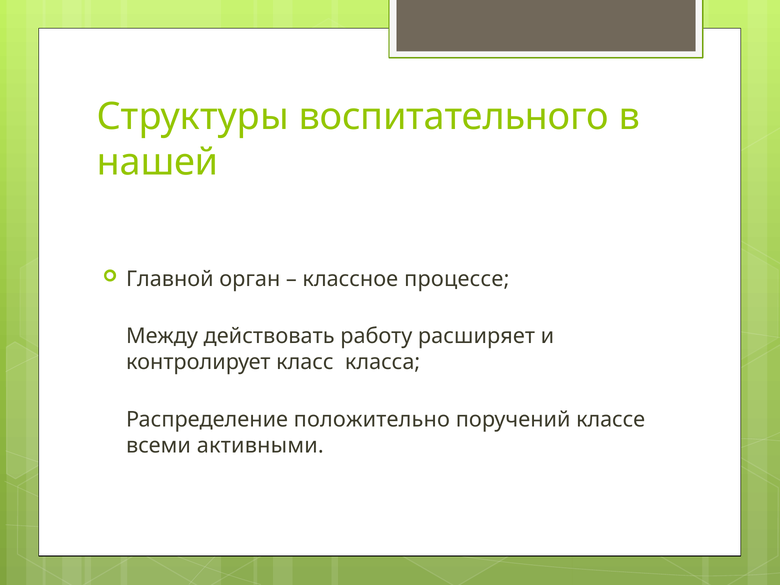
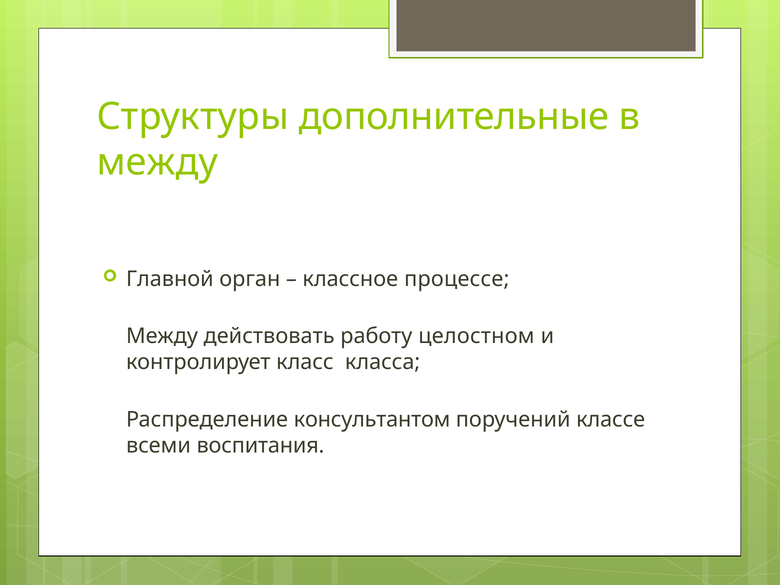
воспитательного: воспитательного -> дополнительные
нашей at (158, 162): нашей -> между
расширяет: расширяет -> целостном
положительно: положительно -> консультантом
активными: активными -> воспитания
